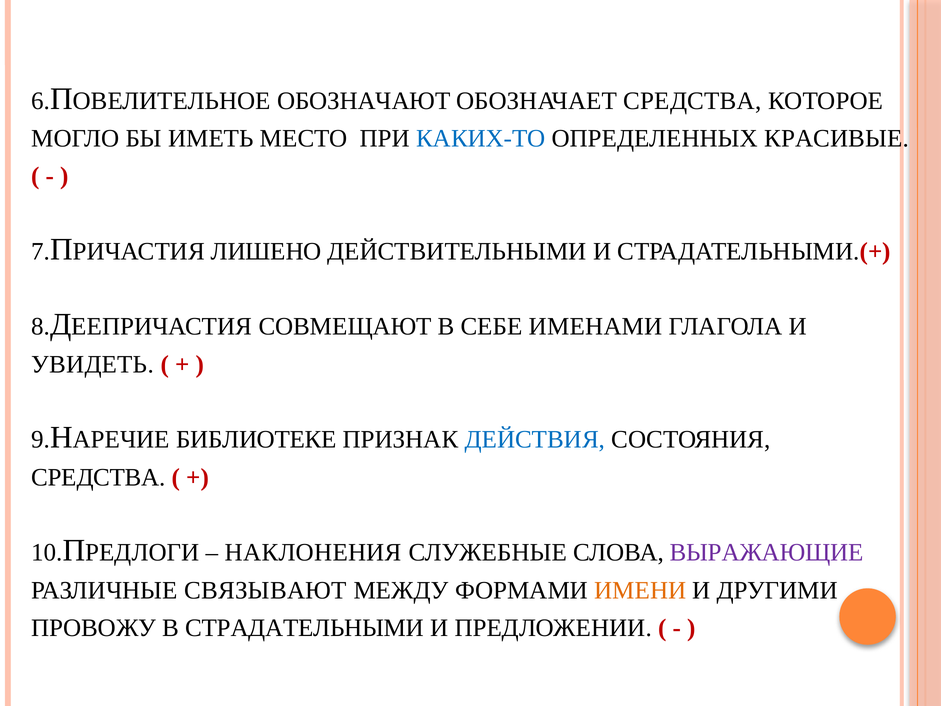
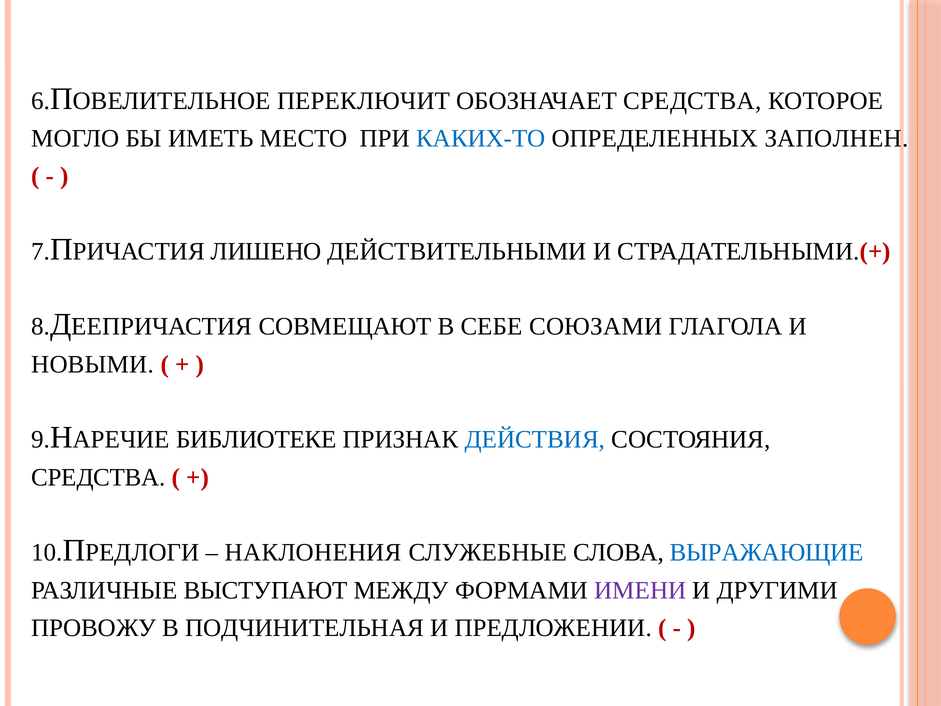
ОБОЗНАЧАЮТ: ОБОЗНАЧАЮТ -> ПЕРЕКЛЮЧИТ
КРАСИВЫЕ: КРАСИВЫЕ -> ЗАПОЛНЕН
ИМЕНАМИ: ИМЕНАМИ -> СОЮЗАМИ
УВИДЕТЬ: УВИДЕТЬ -> НОВЫМИ
ВЫРАЖАЮЩИЕ colour: purple -> blue
СВЯЗЫВАЮТ: СВЯЗЫВАЮТ -> ВЫСТУПАЮТ
ИМЕНИ colour: orange -> purple
СТРАДАТЕЛЬНЫМИ: СТРАДАТЕЛЬНЫМИ -> ПОДЧИНИТЕЛЬНАЯ
